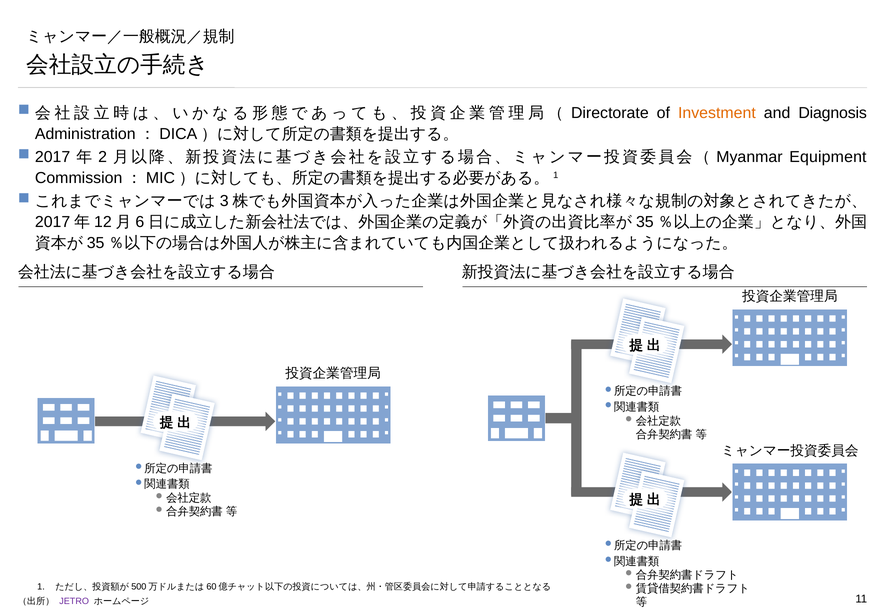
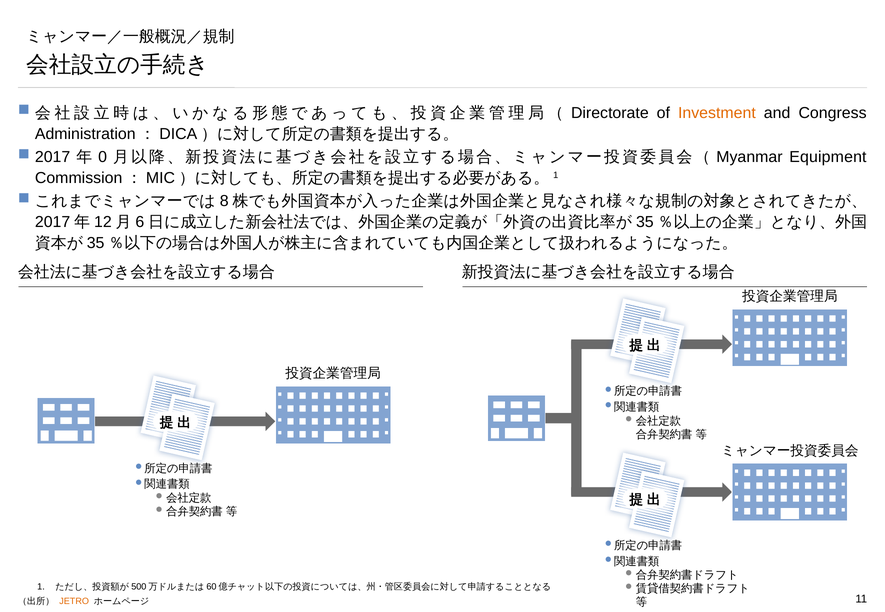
Diagnosis: Diagnosis -> Congress
2: 2 -> 0
3: 3 -> 8
JETRO colour: purple -> orange
